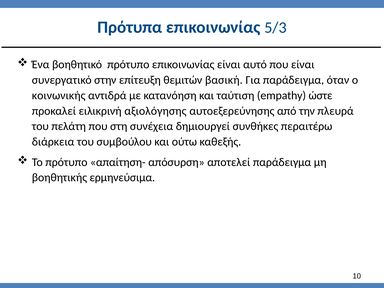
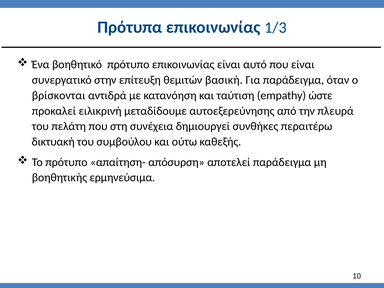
5/3: 5/3 -> 1/3
κοινωνικής: κοινωνικής -> βρίσκονται
αξιολόγησης: αξιολόγησης -> μεταδίδουμε
διάρκεια: διάρκεια -> δικτυακή
